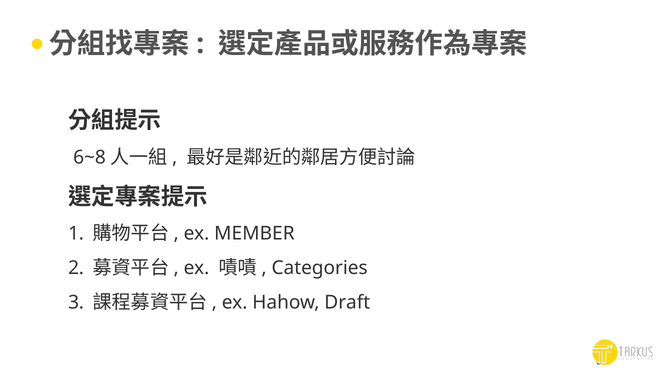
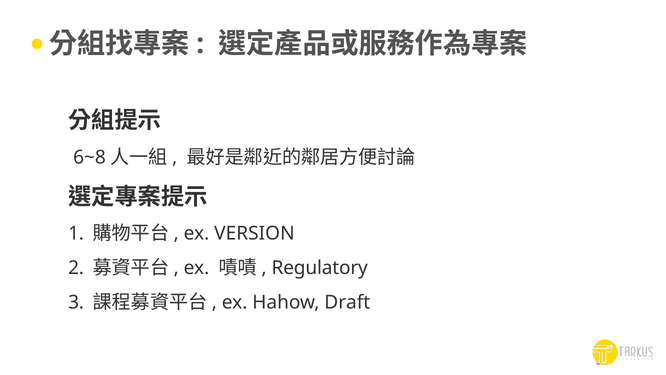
MEMBER: MEMBER -> VERSION
Categories: Categories -> Regulatory
